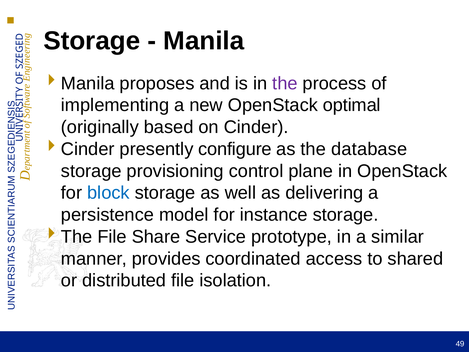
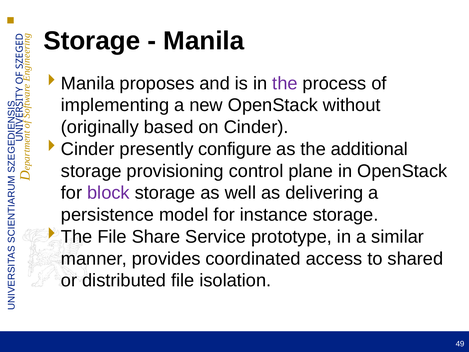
optimal: optimal -> without
database: database -> additional
block colour: blue -> purple
